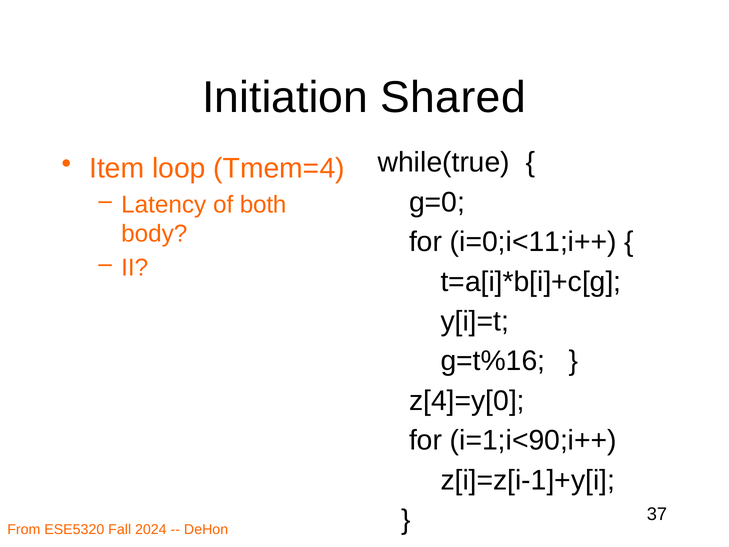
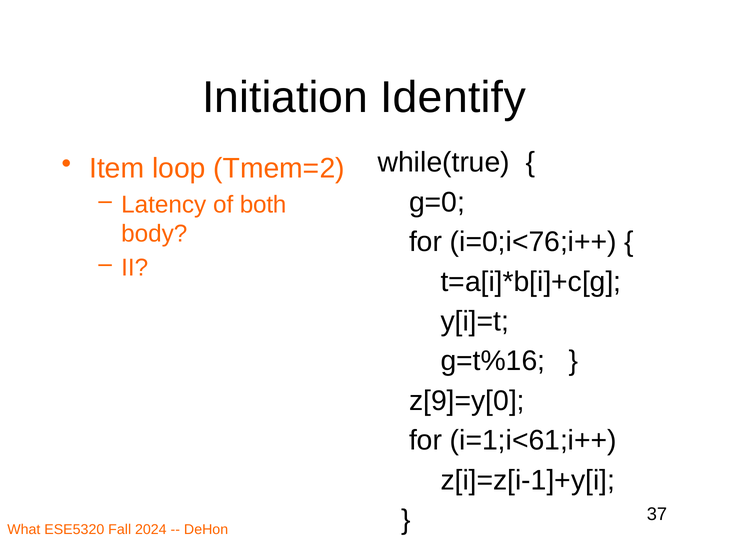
Shared: Shared -> Identify
Tmem=4: Tmem=4 -> Tmem=2
i=0;i<11;i++: i=0;i<11;i++ -> i=0;i<76;i++
z[4]=y[0: z[4]=y[0 -> z[9]=y[0
i=1;i<90;i++: i=1;i<90;i++ -> i=1;i<61;i++
From: From -> What
